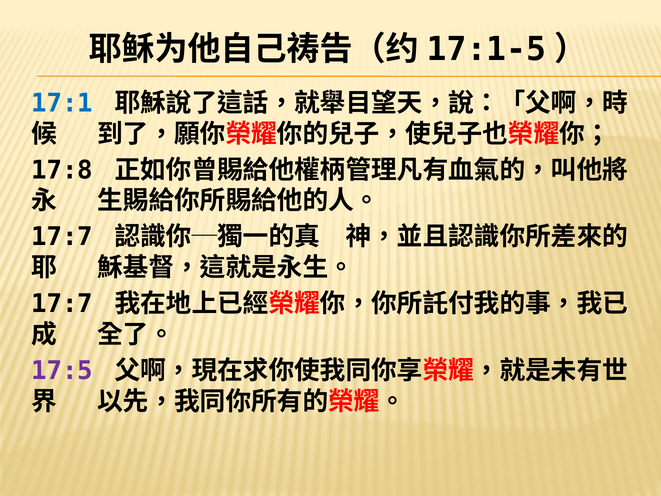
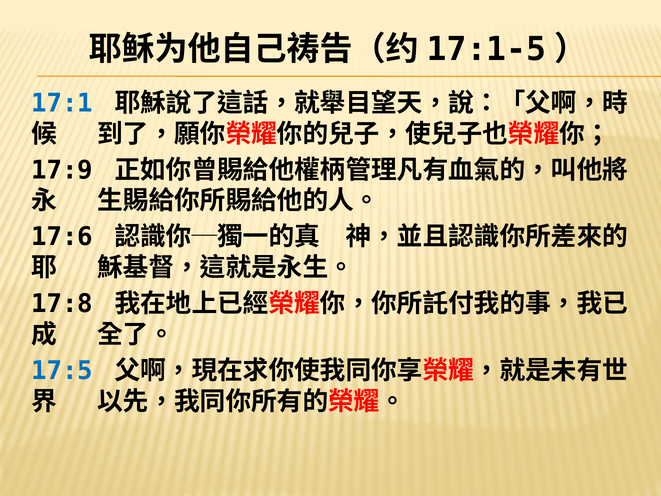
17:8: 17:8 -> 17:9
17:7 at (62, 237): 17:7 -> 17:6
17:7 at (62, 304): 17:7 -> 17:8
17:5 colour: purple -> blue
